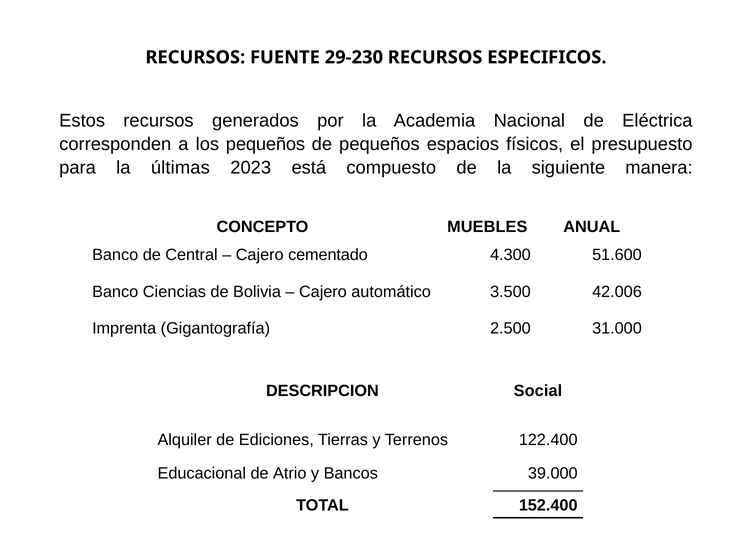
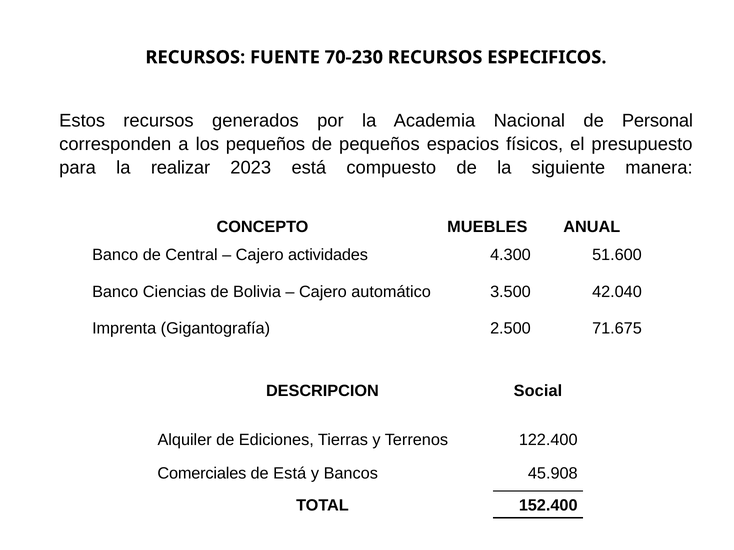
29-230: 29-230 -> 70-230
Eléctrica: Eléctrica -> Personal
últimas: últimas -> realizar
cementado: cementado -> actividades
42.006: 42.006 -> 42.040
31.000: 31.000 -> 71.675
Educacional: Educacional -> Comerciales
de Atrio: Atrio -> Está
39.000: 39.000 -> 45.908
